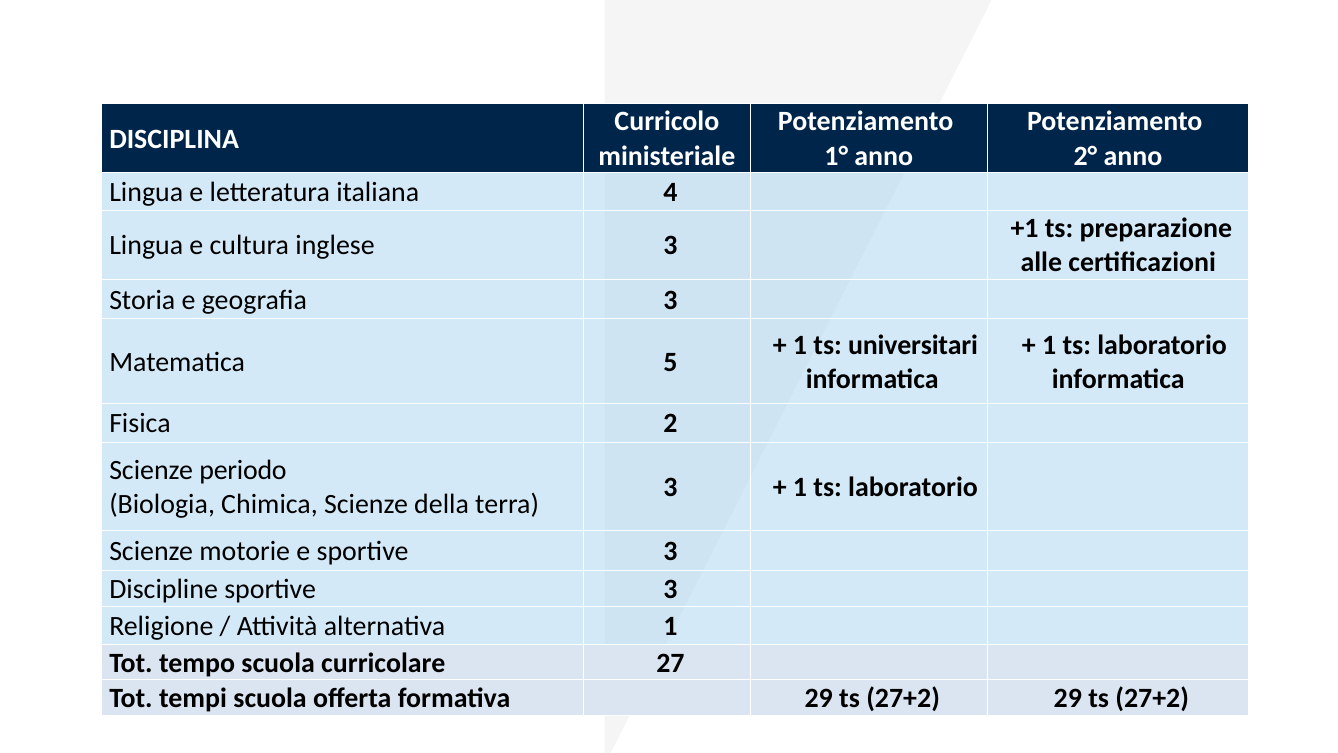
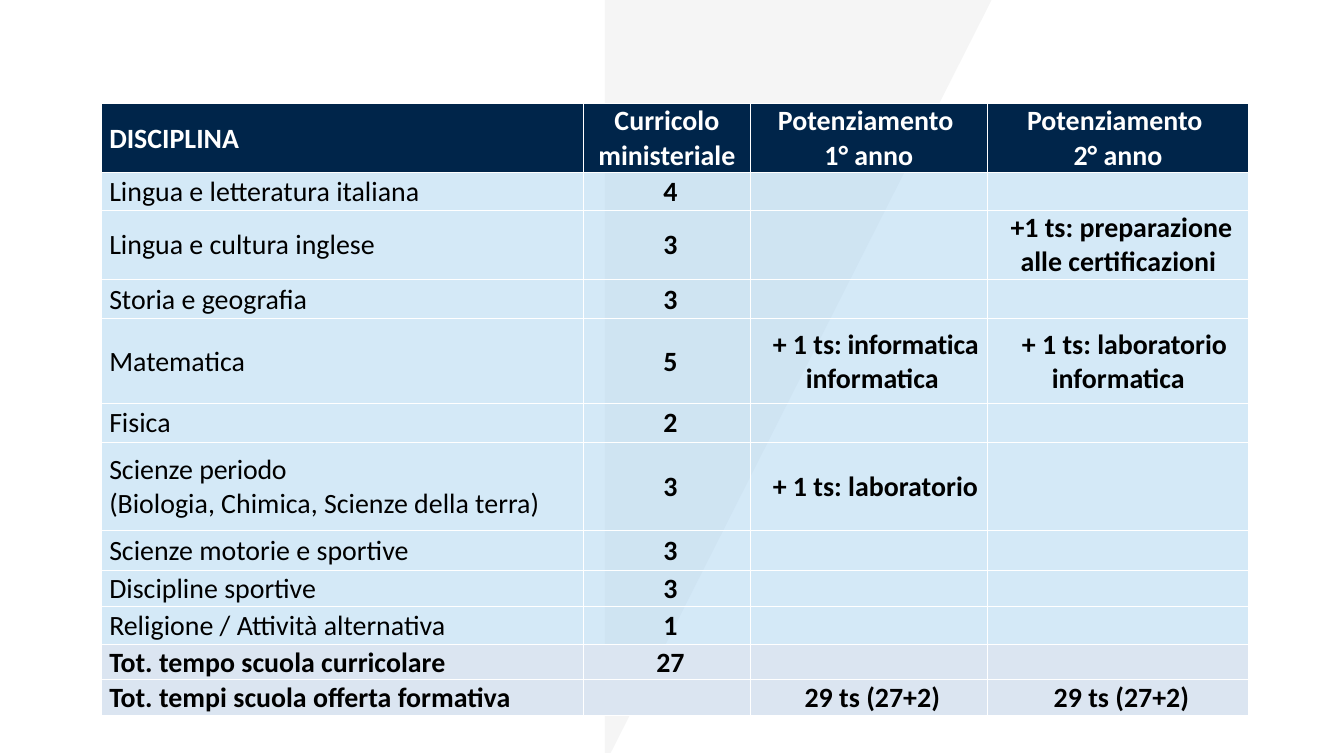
ts universitari: universitari -> informatica
